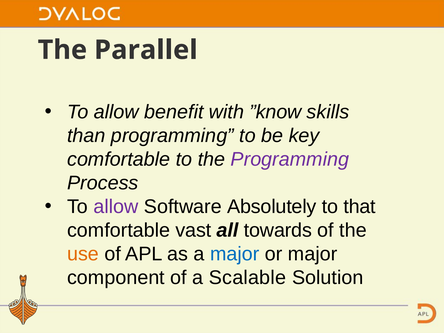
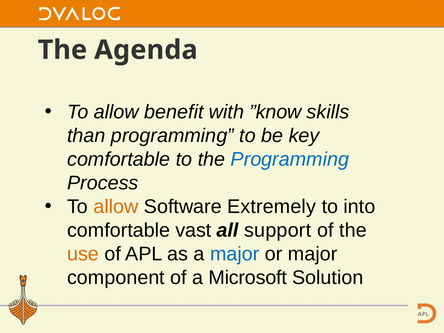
Parallel: Parallel -> Agenda
Programming at (290, 159) colour: purple -> blue
allow at (116, 207) colour: purple -> orange
Absolutely: Absolutely -> Extremely
that: that -> into
towards: towards -> support
Scalable: Scalable -> Microsoft
